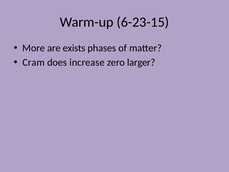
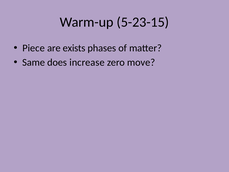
6-23-15: 6-23-15 -> 5-23-15
More: More -> Piece
Cram: Cram -> Same
larger: larger -> move
